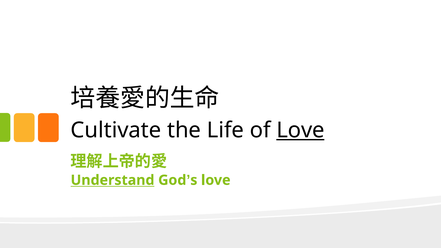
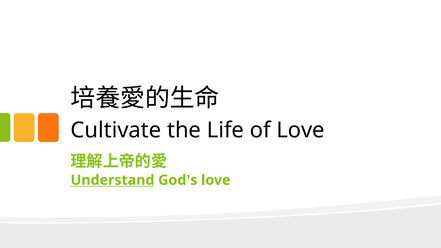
Love at (301, 130) underline: present -> none
